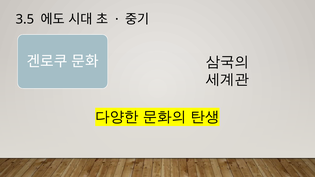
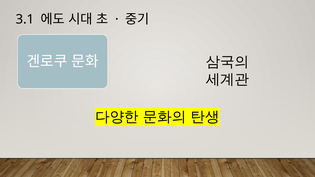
3.5: 3.5 -> 3.1
